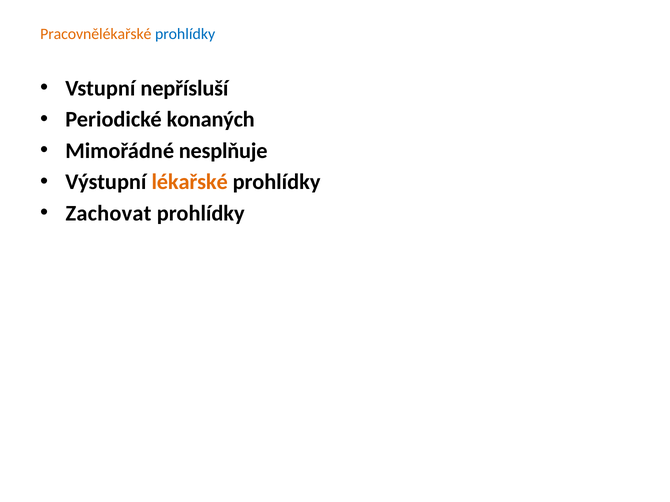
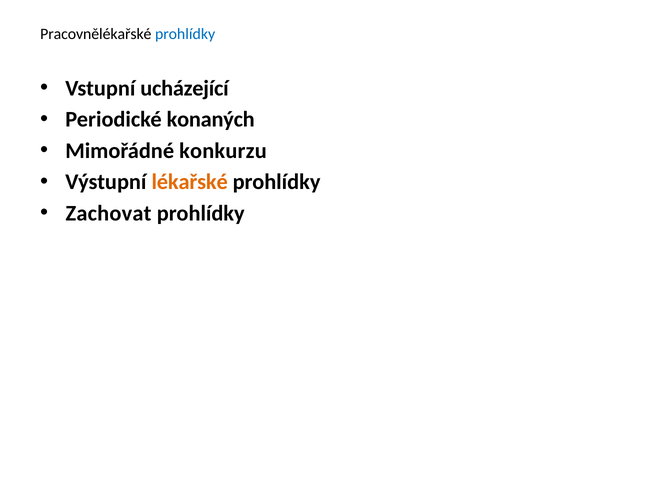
Pracovnělékařské colour: orange -> black
nepřísluší: nepřísluší -> ucházející
nesplňuje: nesplňuje -> konkurzu
